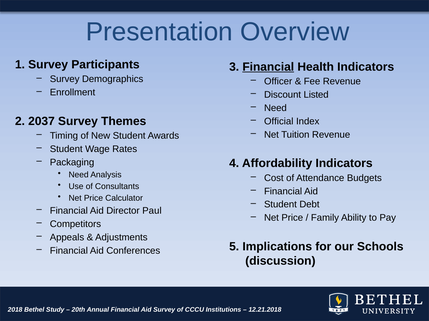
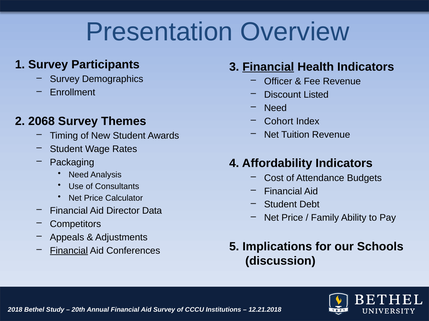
2037: 2037 -> 2068
Official: Official -> Cohort
Paul: Paul -> Data
Financial at (69, 251) underline: none -> present
